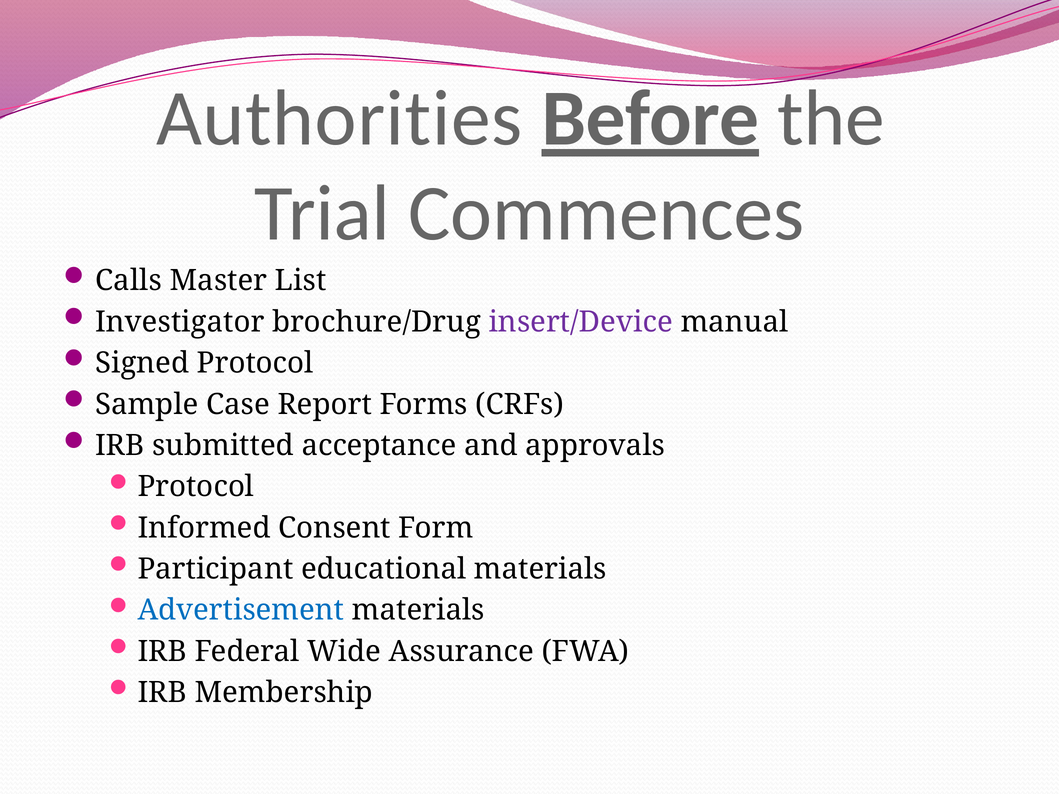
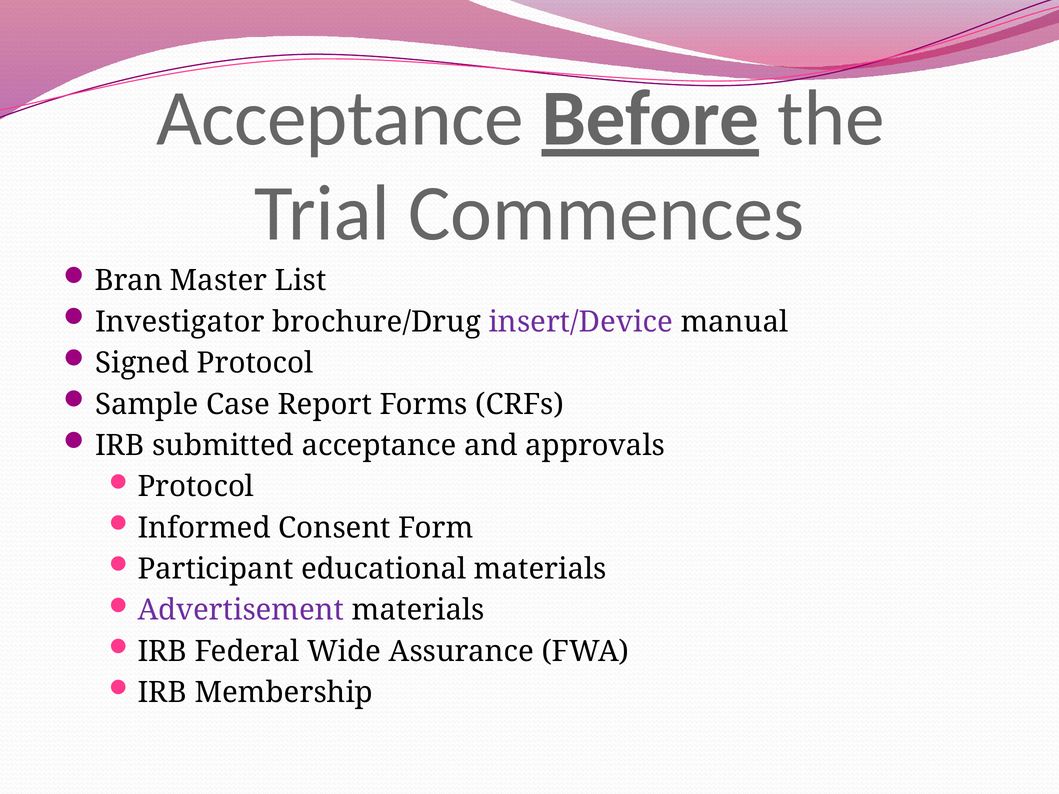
Authorities at (339, 119): Authorities -> Acceptance
Calls: Calls -> Bran
Advertisement colour: blue -> purple
